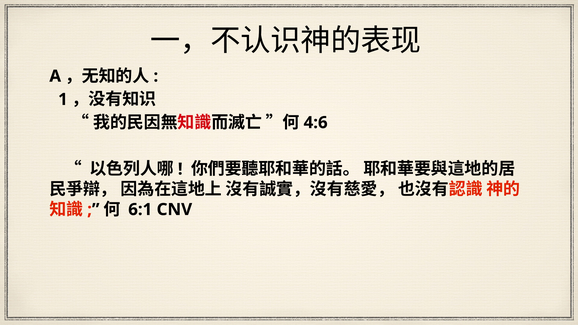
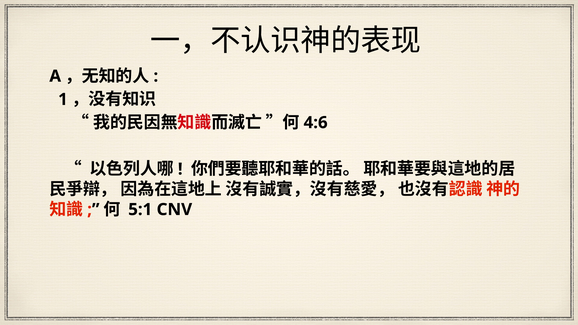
6:1: 6:1 -> 5:1
